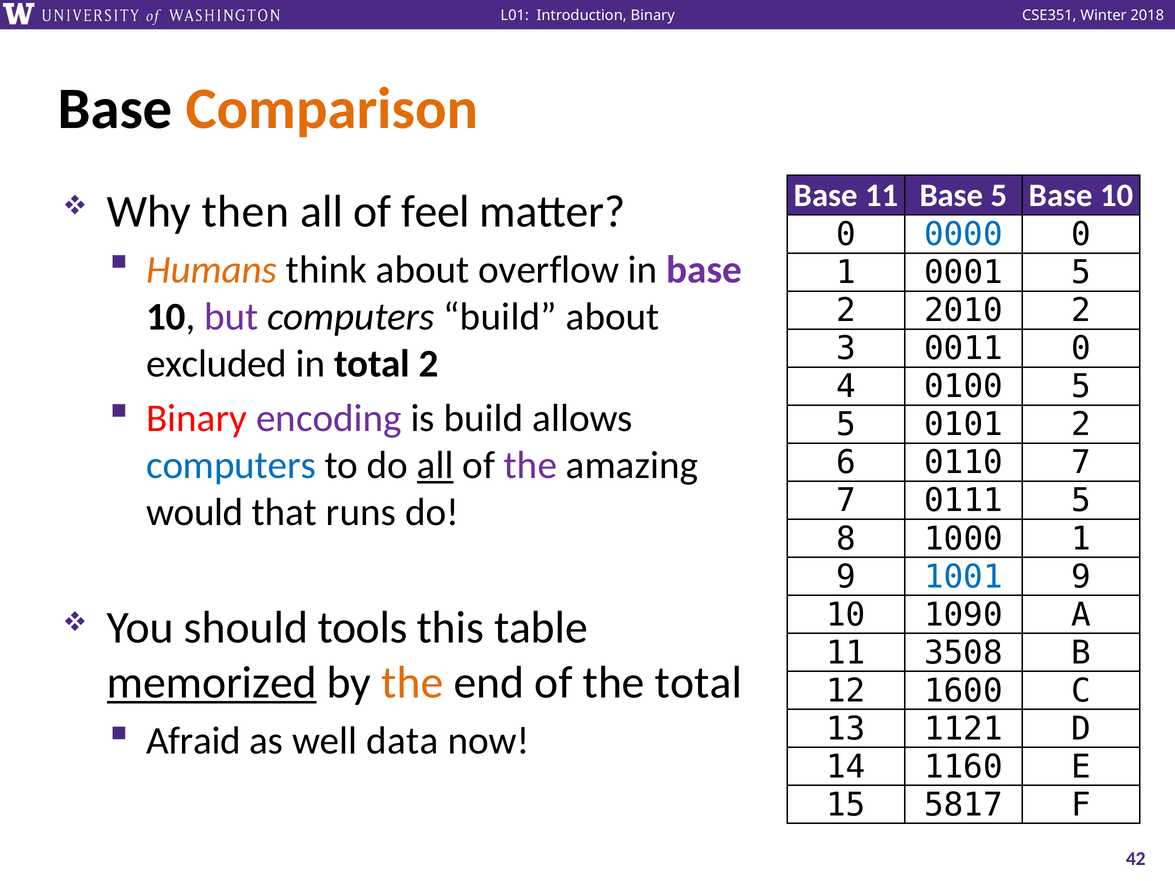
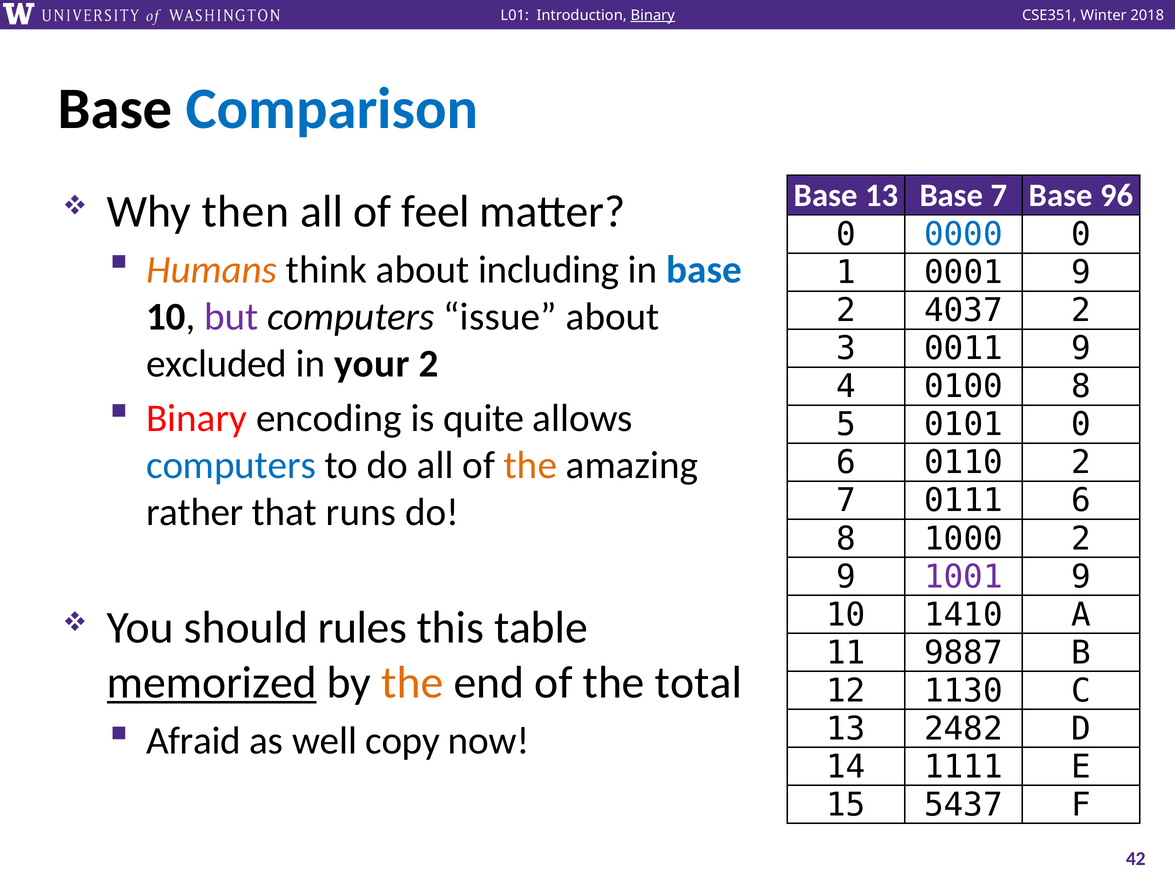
Binary at (653, 15) underline: none -> present
Comparison colour: orange -> blue
Base 11: 11 -> 13
Base 5: 5 -> 7
10 at (1117, 195): 10 -> 96
overflow: overflow -> including
base at (704, 270) colour: purple -> blue
0001 5: 5 -> 9
2010: 2010 -> 4037
computers build: build -> issue
0011 0: 0 -> 9
in total: total -> your
0100 5: 5 -> 8
encoding colour: purple -> black
is build: build -> quite
0101 2: 2 -> 0
0110 7: 7 -> 2
all at (435, 466) underline: present -> none
the at (530, 466) colour: purple -> orange
0111 5: 5 -> 6
would: would -> rather
1000 1: 1 -> 2
1001 colour: blue -> purple
1090: 1090 -> 1410
tools: tools -> rules
3508: 3508 -> 9887
1600: 1600 -> 1130
1121: 1121 -> 2482
data: data -> copy
1160: 1160 -> 1111
5817: 5817 -> 5437
